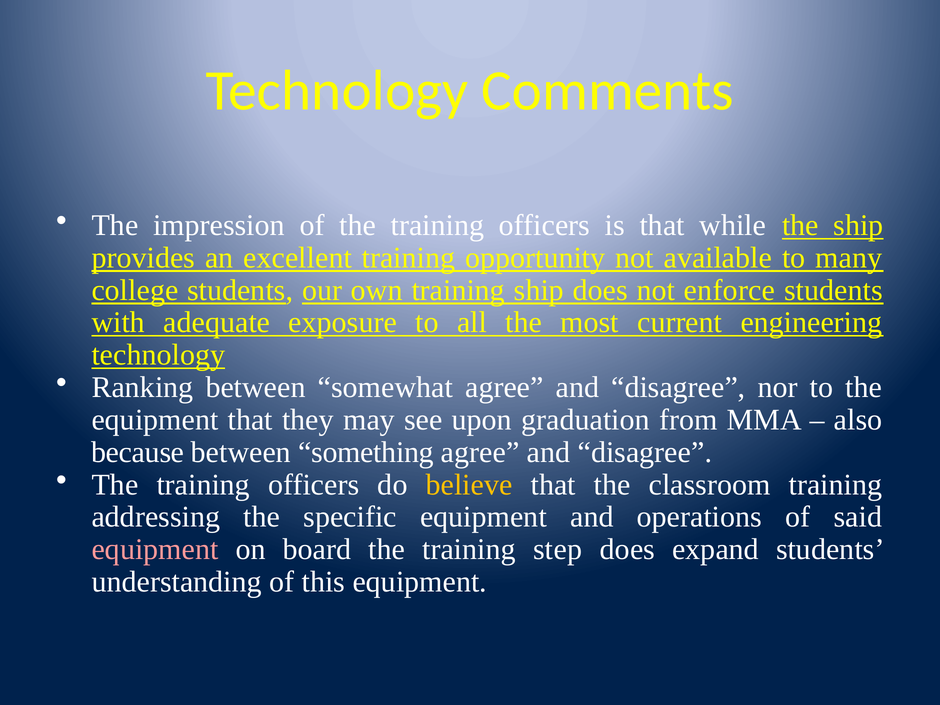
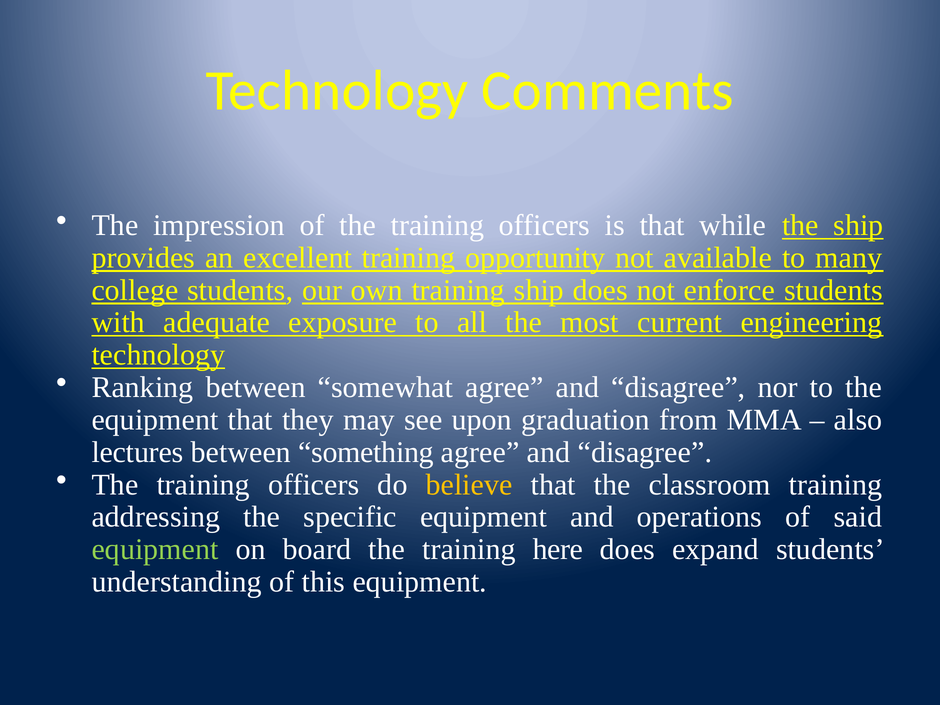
because: because -> lectures
equipment at (155, 550) colour: pink -> light green
step: step -> here
